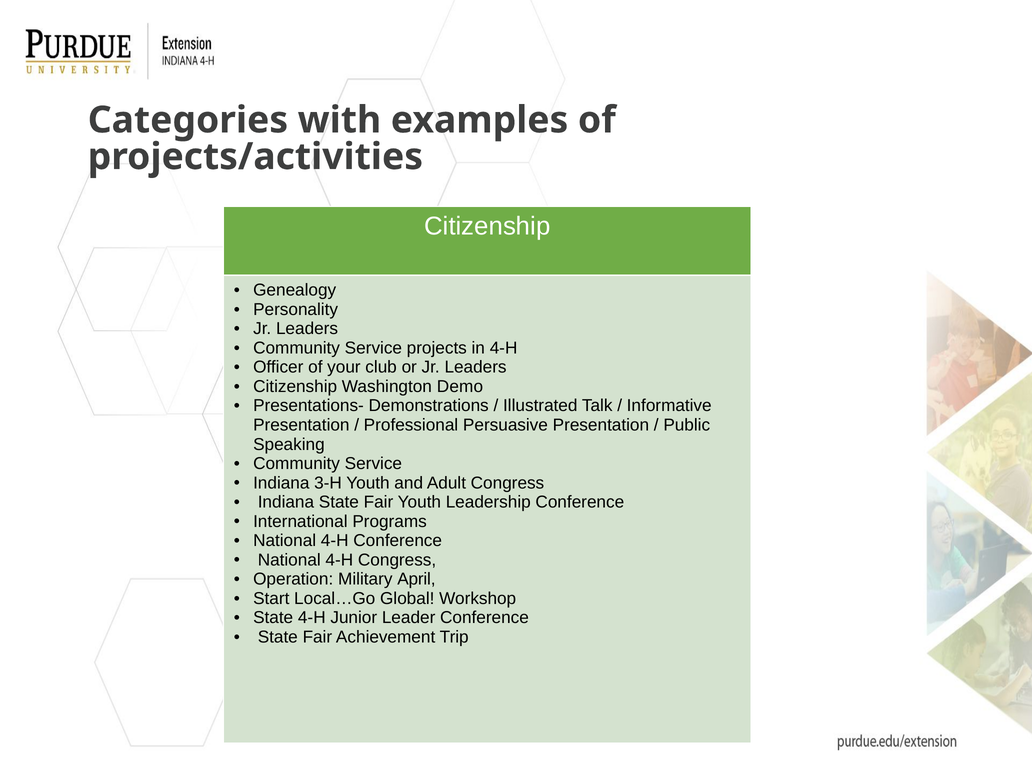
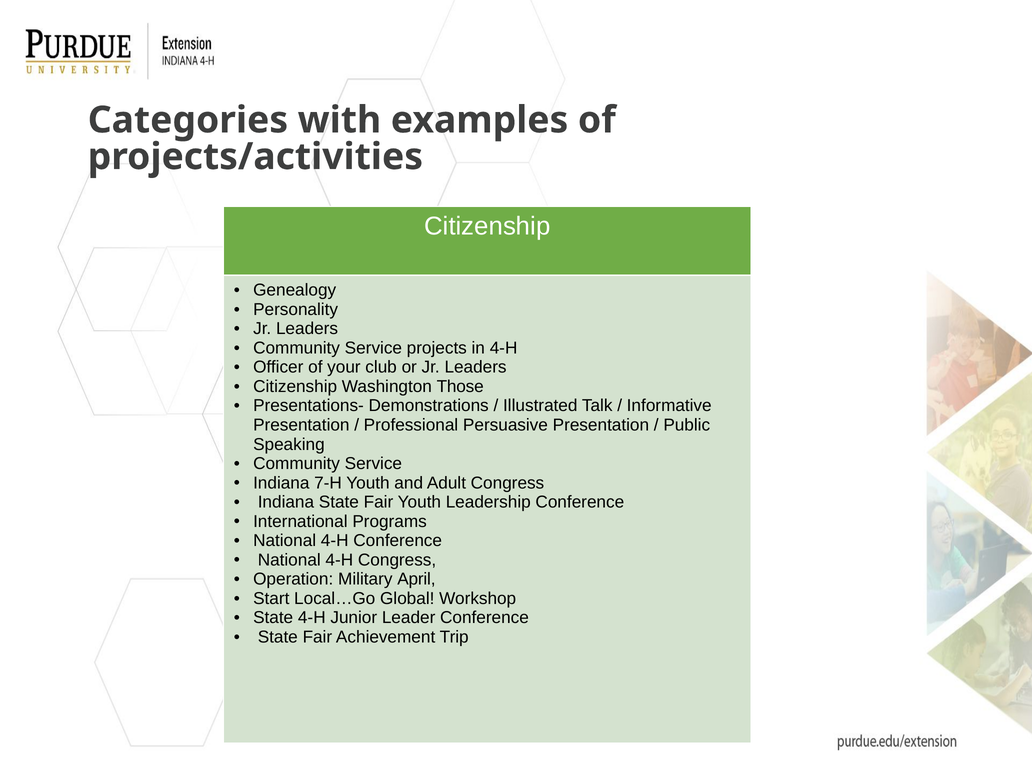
Demo: Demo -> Those
3-H: 3-H -> 7-H
